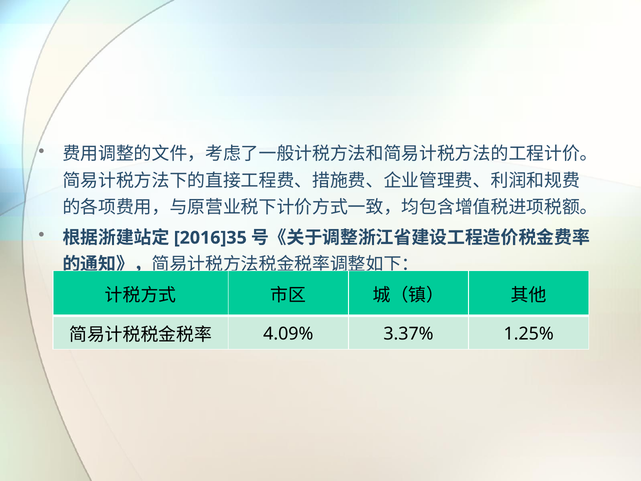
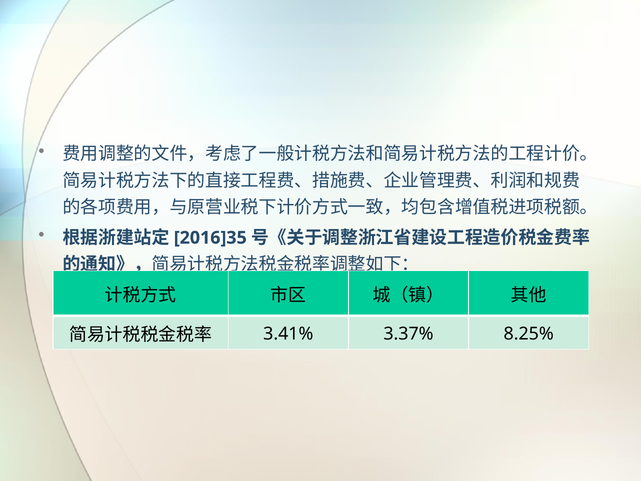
4.09%: 4.09% -> 3.41%
1.25%: 1.25% -> 8.25%
